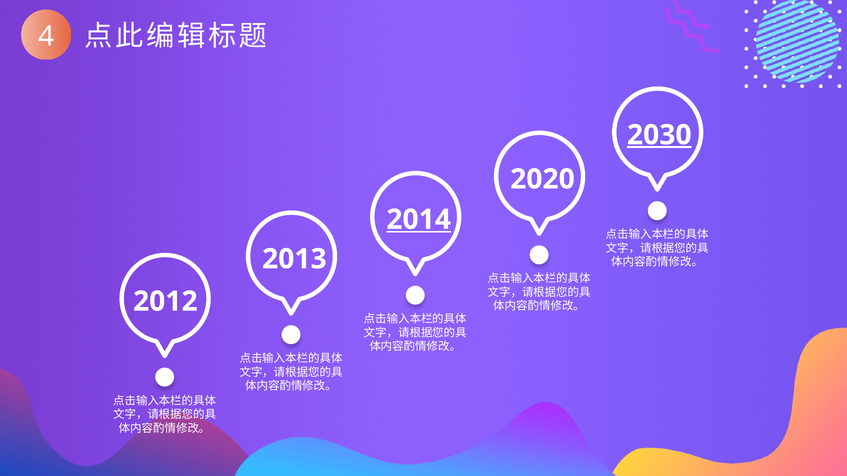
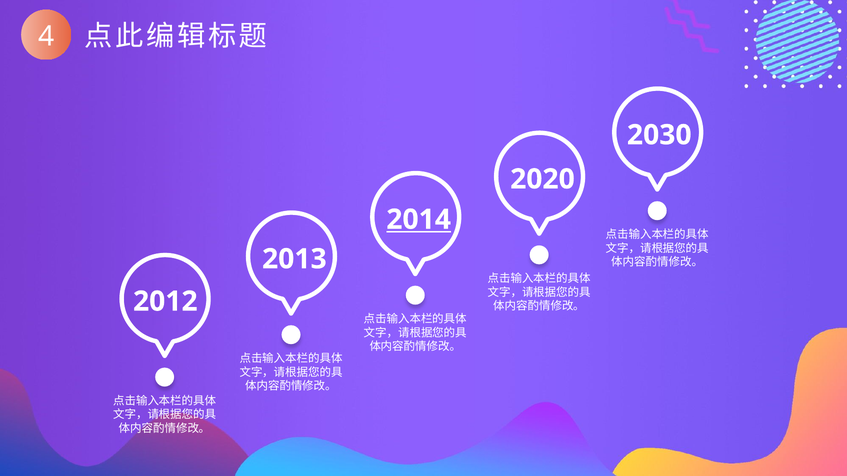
2030 underline: present -> none
